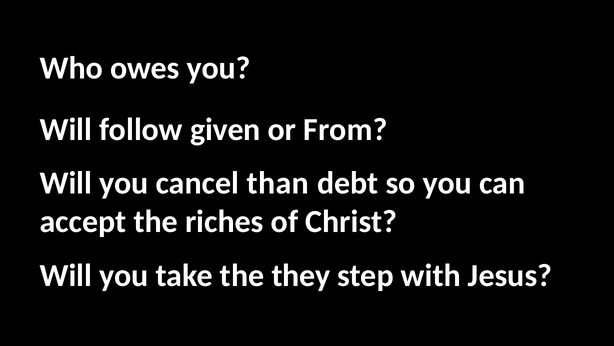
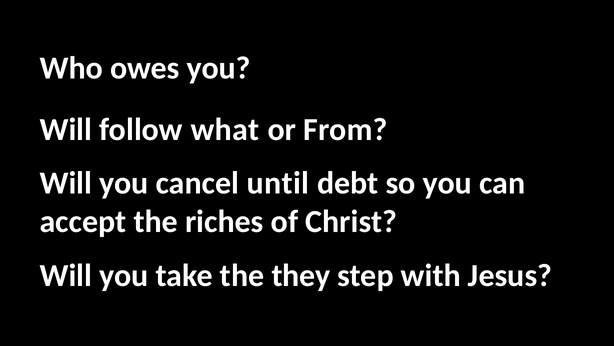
given: given -> what
than: than -> until
